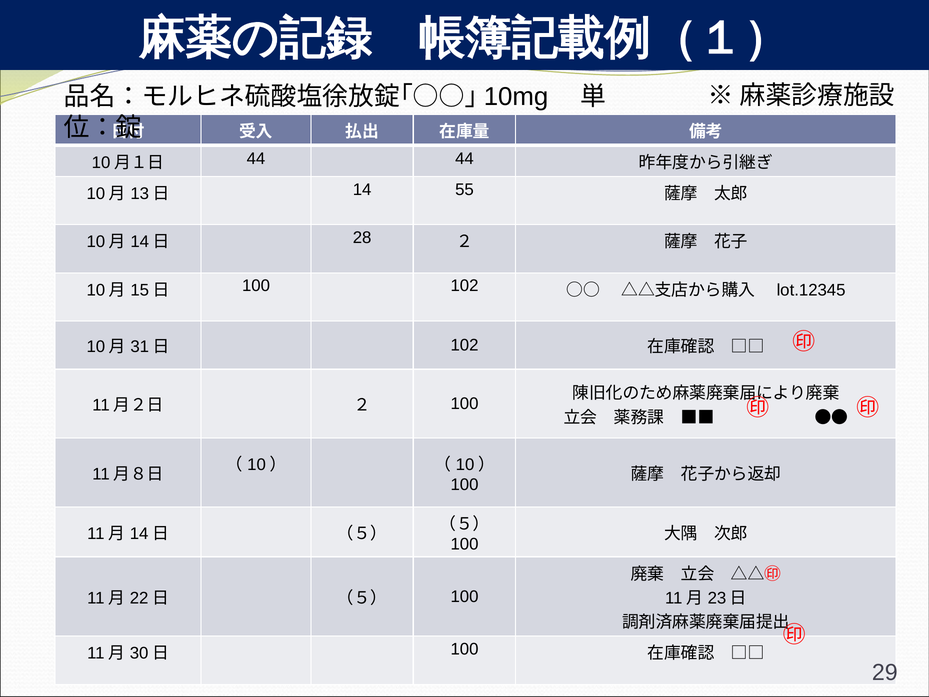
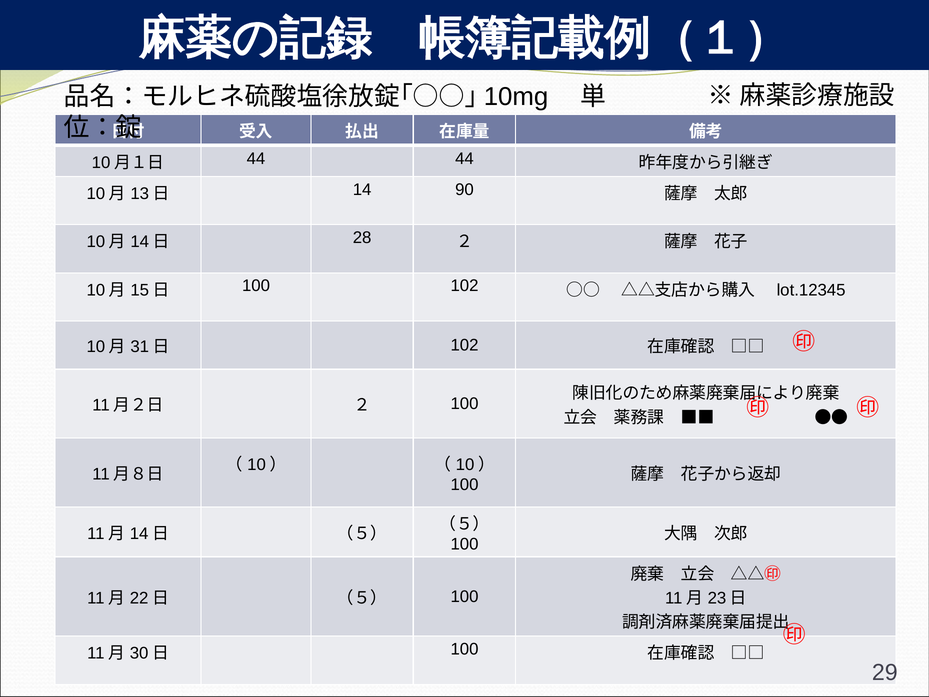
55: 55 -> 90
